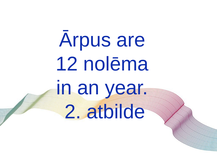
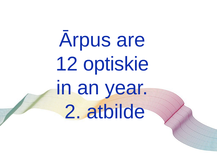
nolēma: nolēma -> optiskie
